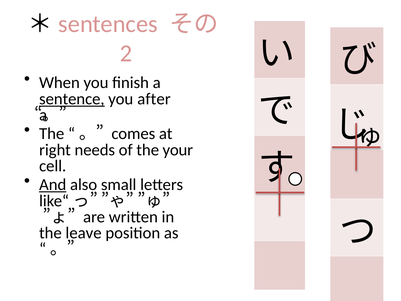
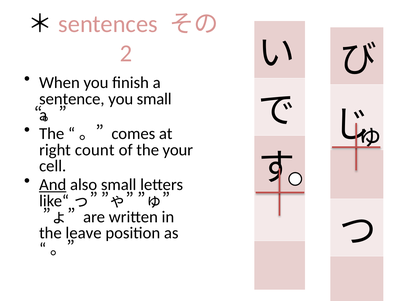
sentence underline: present -> none
you after: after -> small
needs: needs -> count
